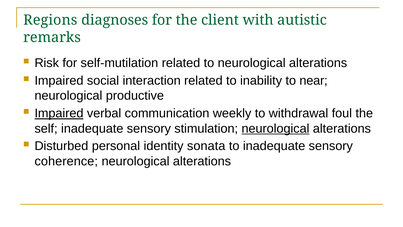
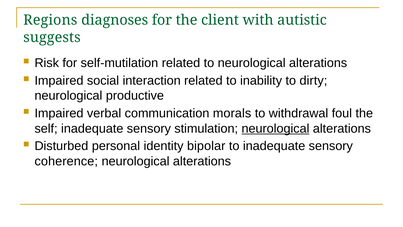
remarks: remarks -> suggests
near: near -> dirty
Impaired at (59, 113) underline: present -> none
weekly: weekly -> morals
sonata: sonata -> bipolar
